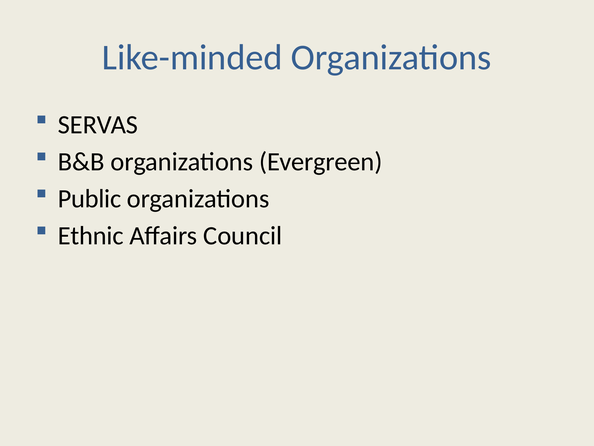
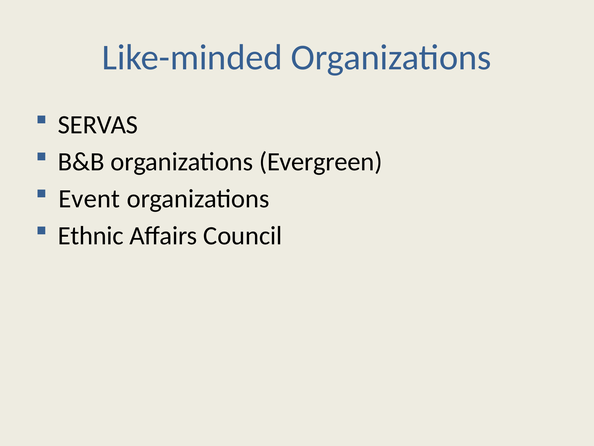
Public: Public -> Event
